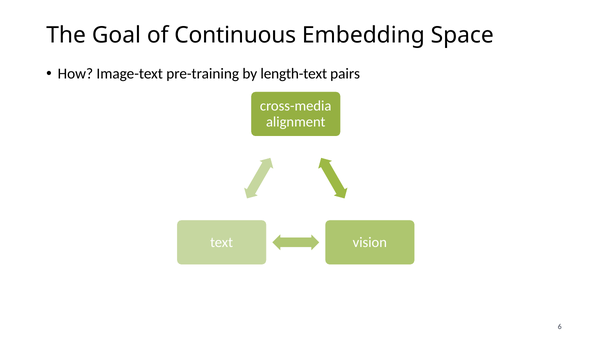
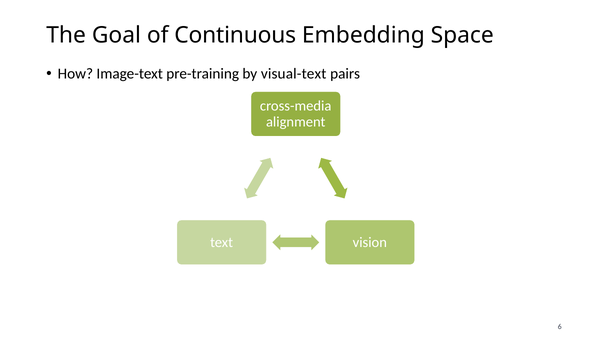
length-text: length-text -> visual-text
